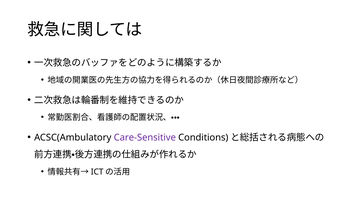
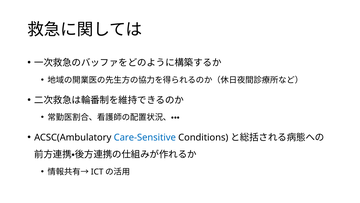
Care-Sensitive colour: purple -> blue
